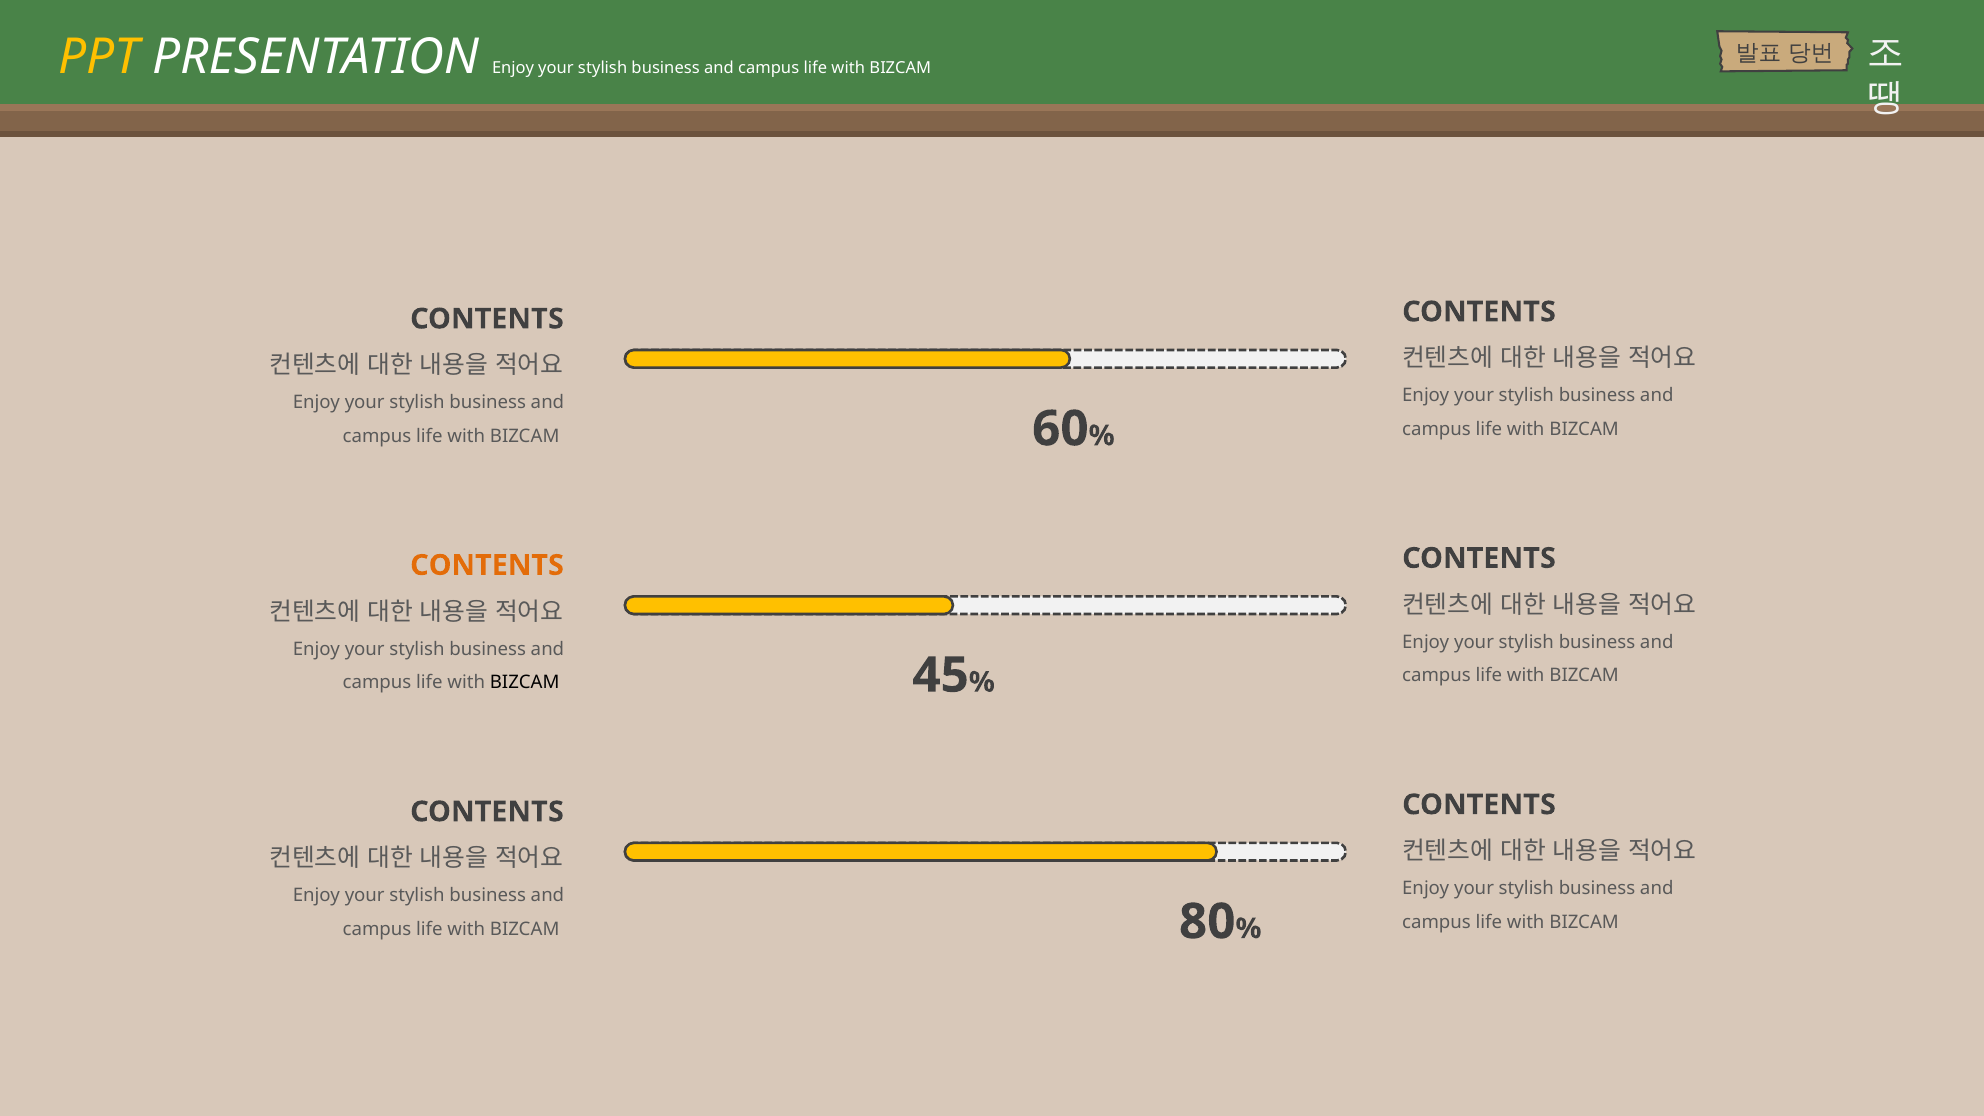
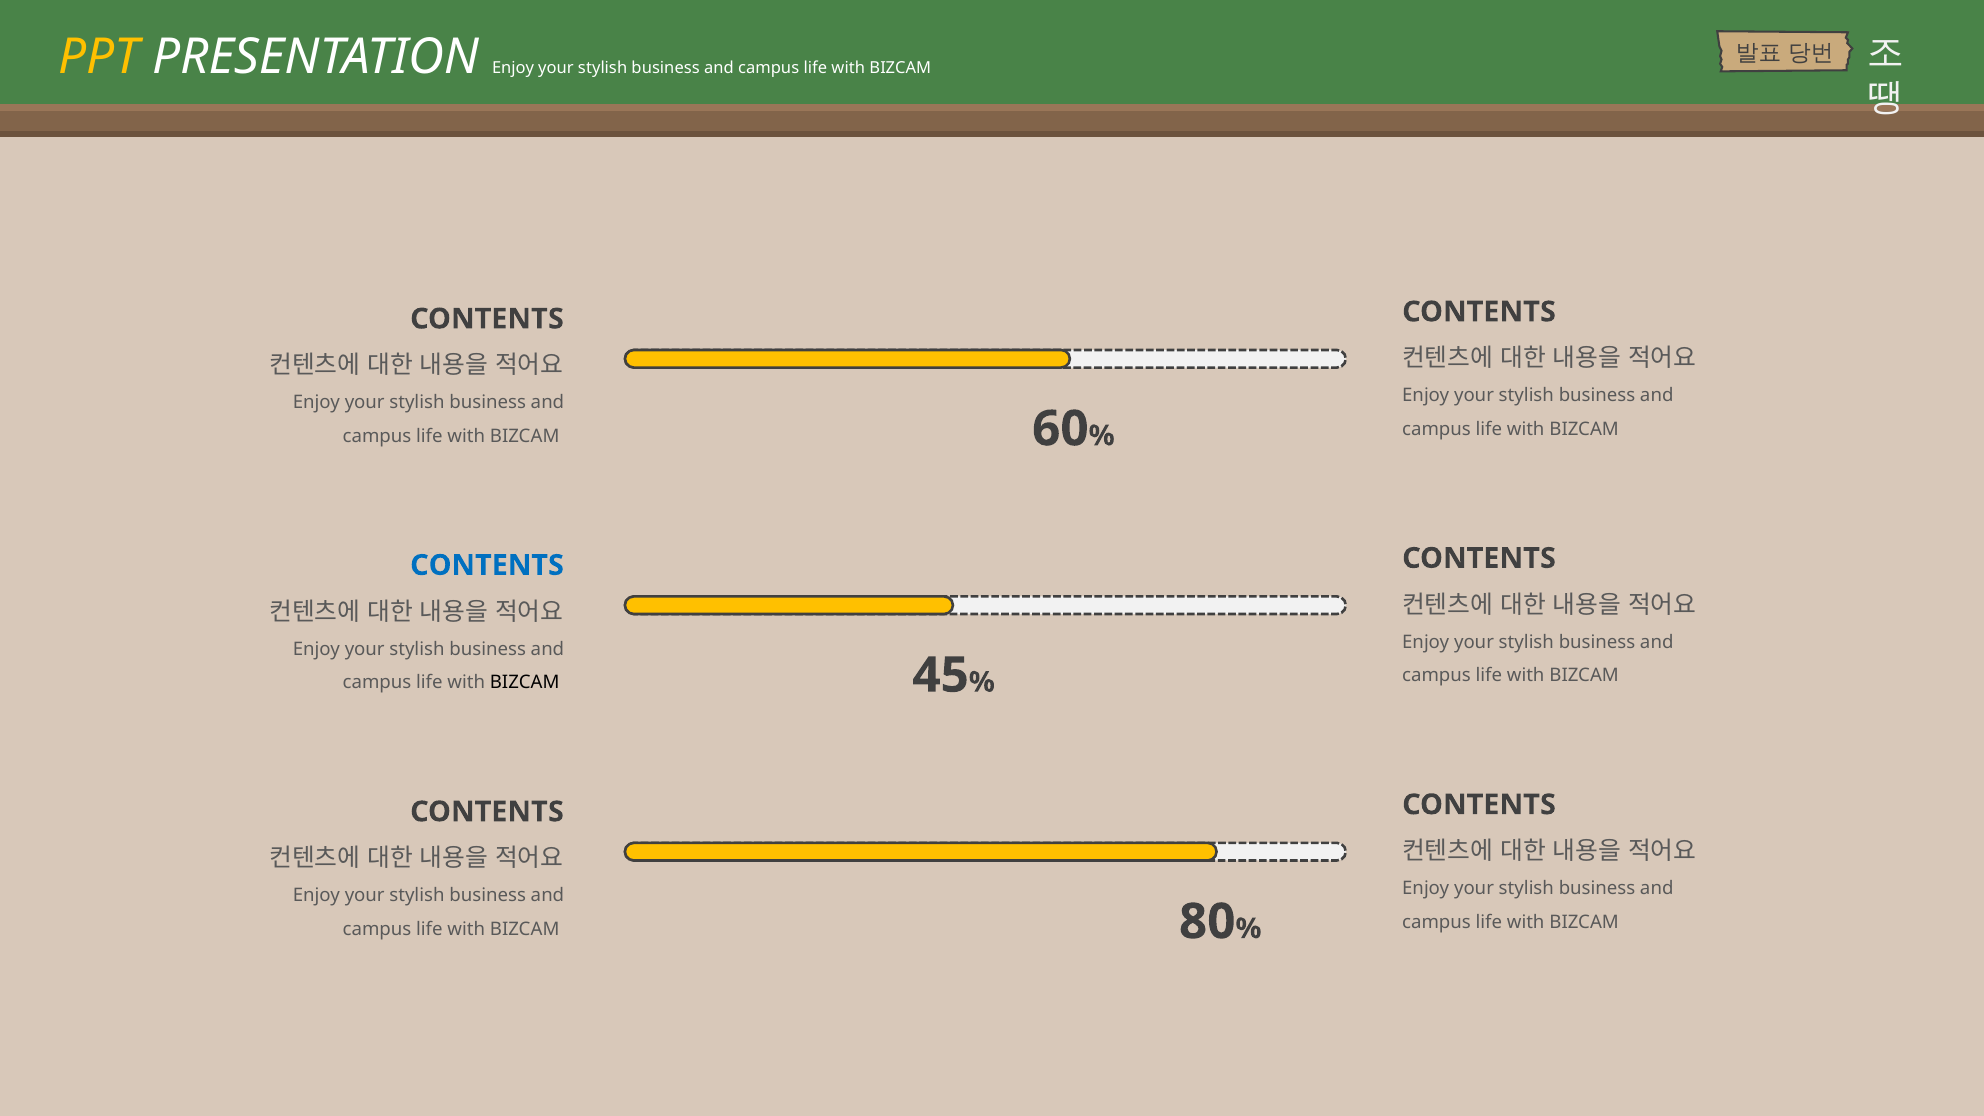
CONTENTS at (487, 565) colour: orange -> blue
